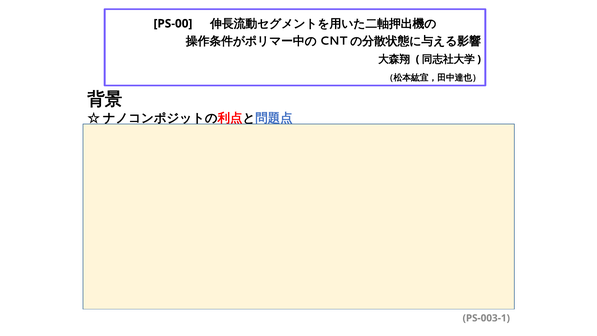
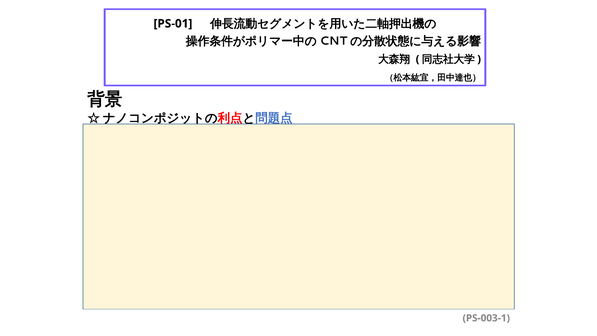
PS-00: PS-00 -> PS-01
